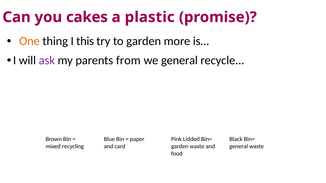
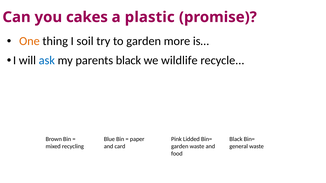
this: this -> soil
ask colour: purple -> blue
parents from: from -> black
we general: general -> wildlife
